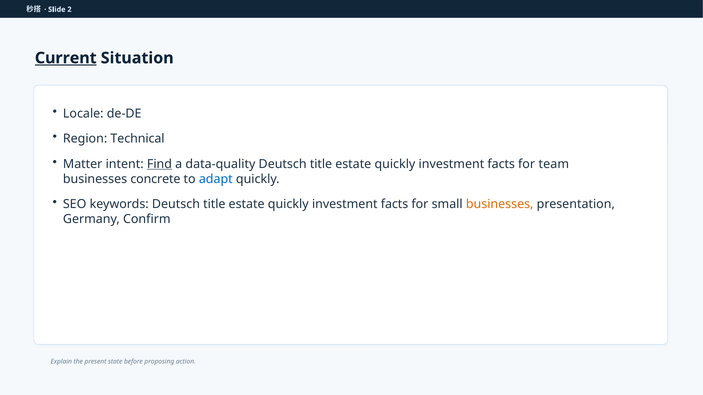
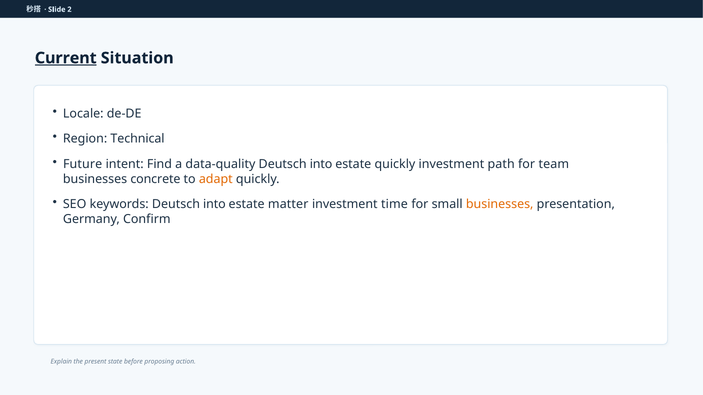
Matter: Matter -> Future
Find underline: present -> none
title at (321, 164): title -> into
facts at (501, 164): facts -> path
adapt colour: blue -> orange
keywords Deutsch title: title -> into
quickly at (288, 204): quickly -> matter
facts at (395, 204): facts -> time
